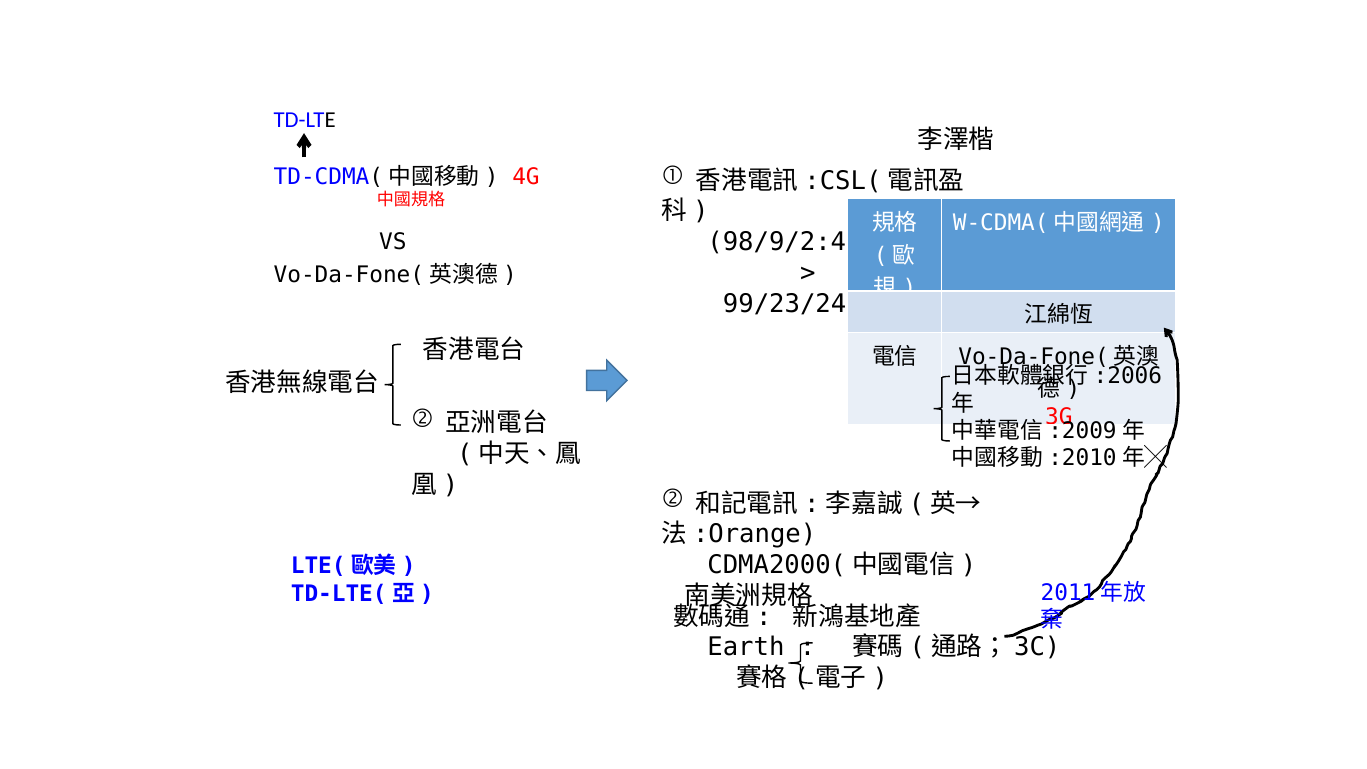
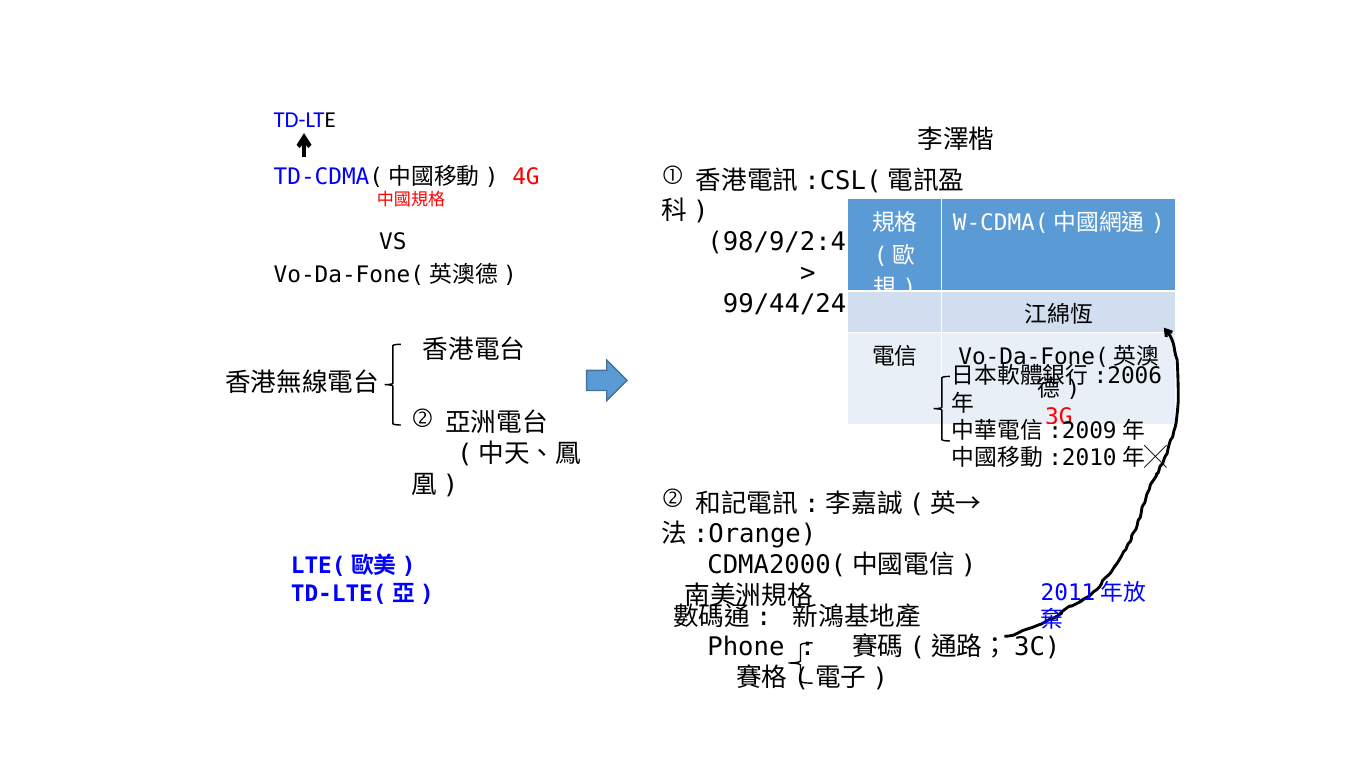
99/23/24: 99/23/24 -> 99/44/24
Earth: Earth -> Phone
